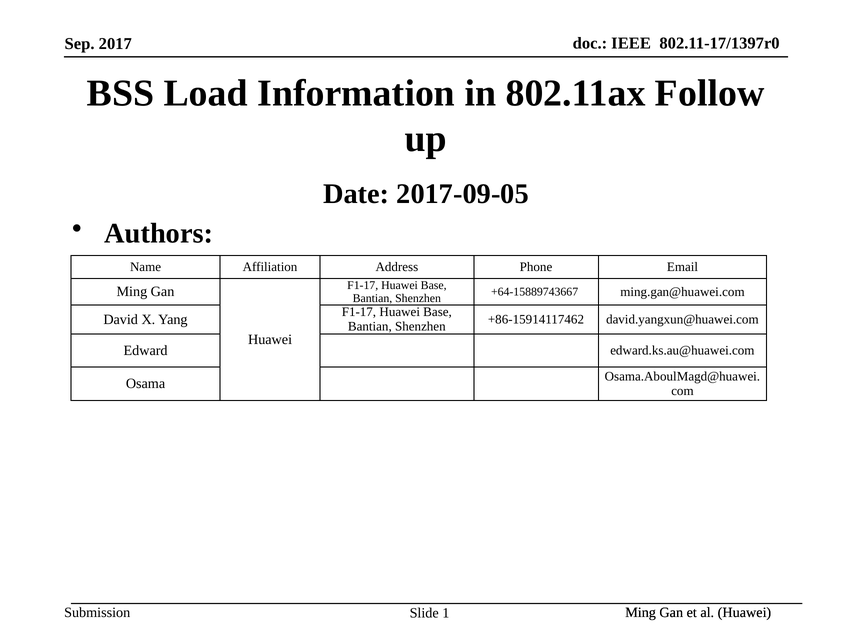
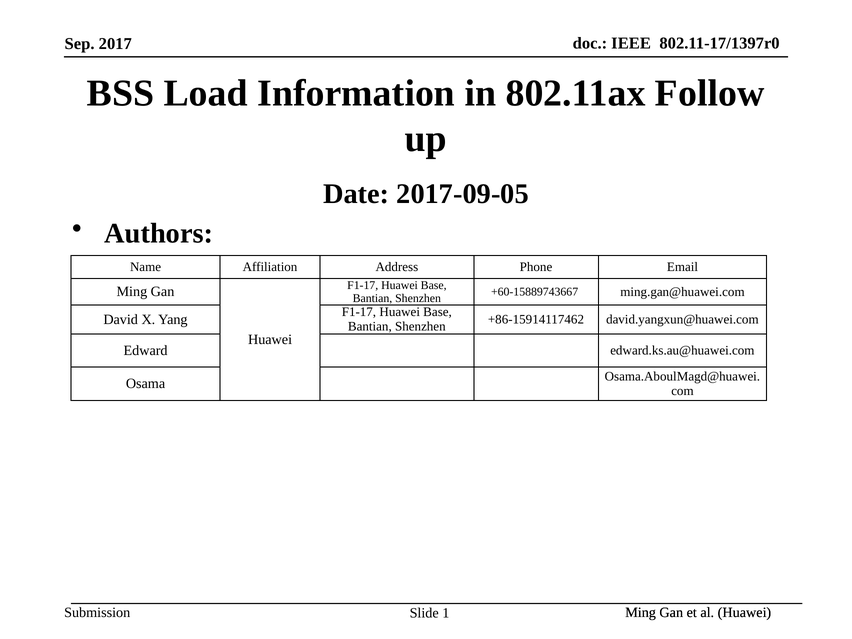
+64-15889743667: +64-15889743667 -> +60-15889743667
